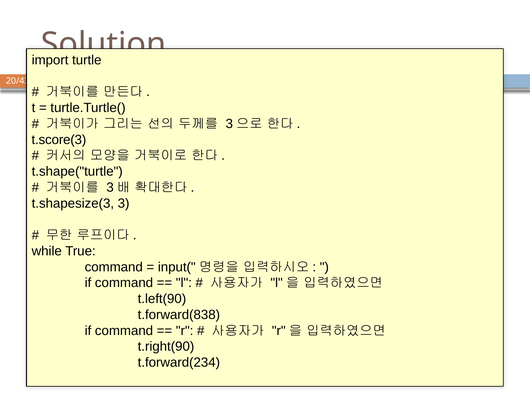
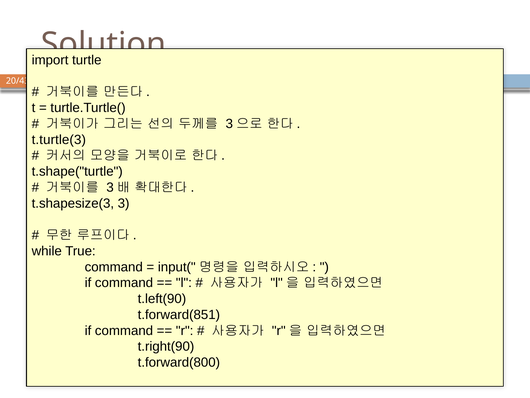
t.score(3: t.score(3 -> t.turtle(3
t.forward(838: t.forward(838 -> t.forward(851
t.forward(234: t.forward(234 -> t.forward(800
